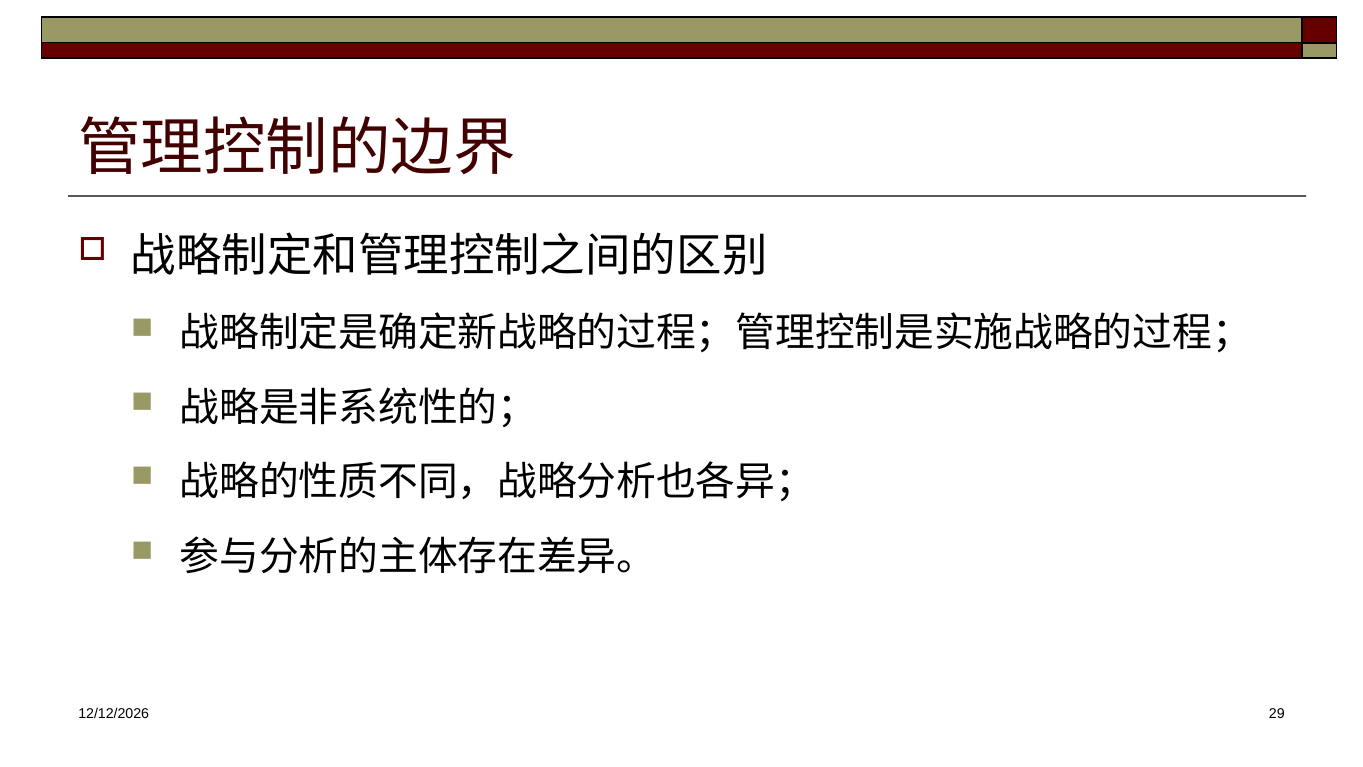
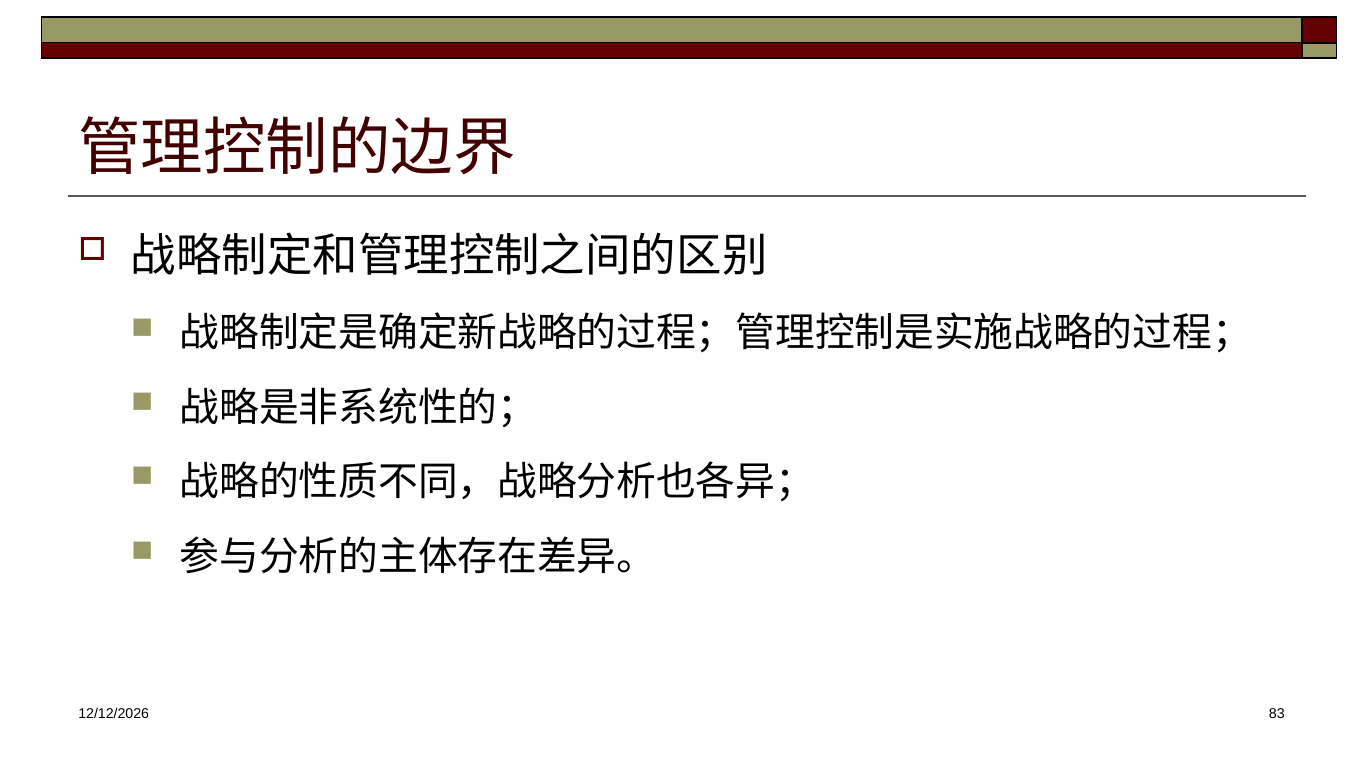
29: 29 -> 83
